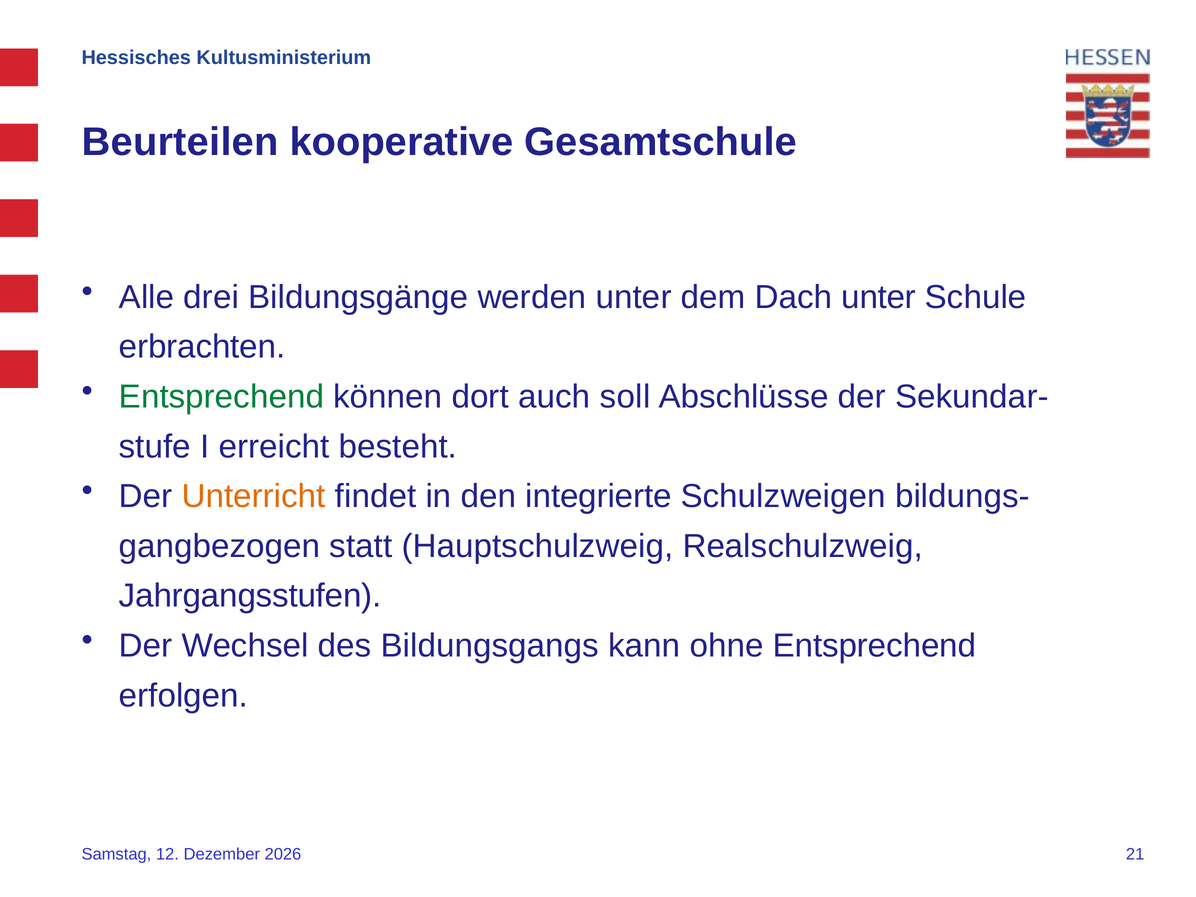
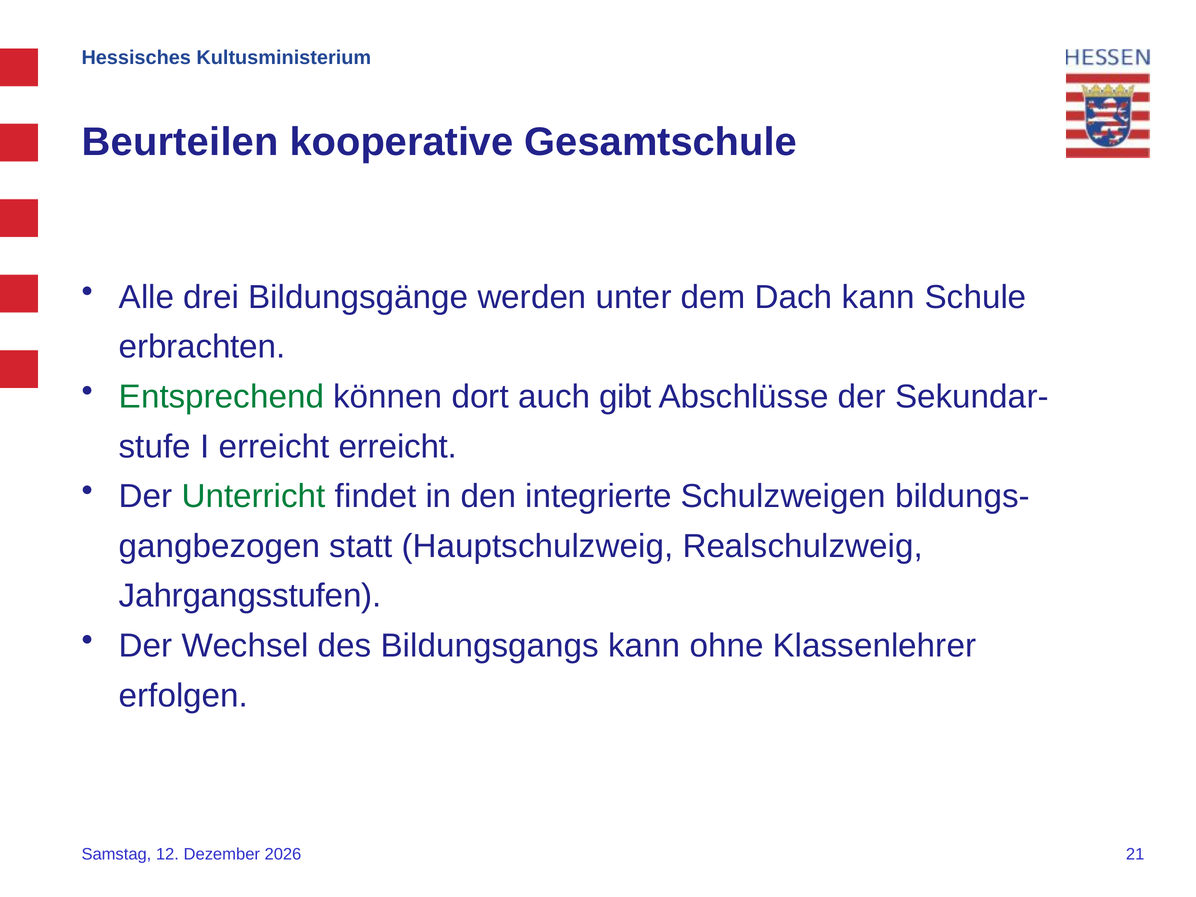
Dach unter: unter -> kann
soll: soll -> gibt
erreicht besteht: besteht -> erreicht
Unterricht colour: orange -> green
ohne Entsprechend: Entsprechend -> Klassenlehrer
